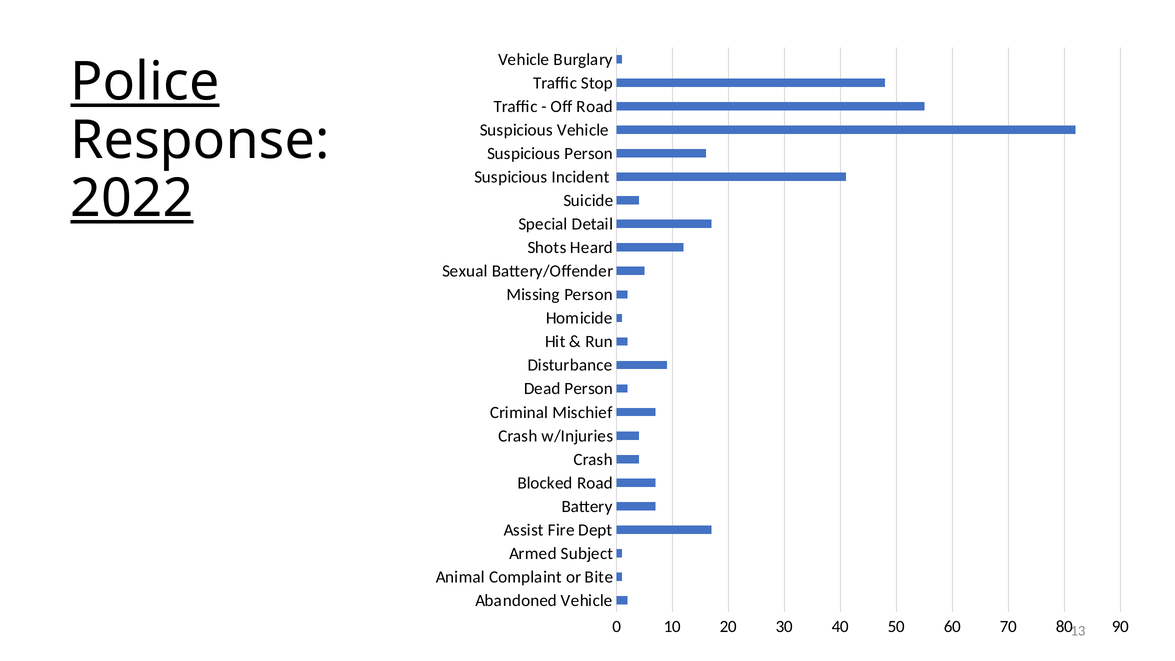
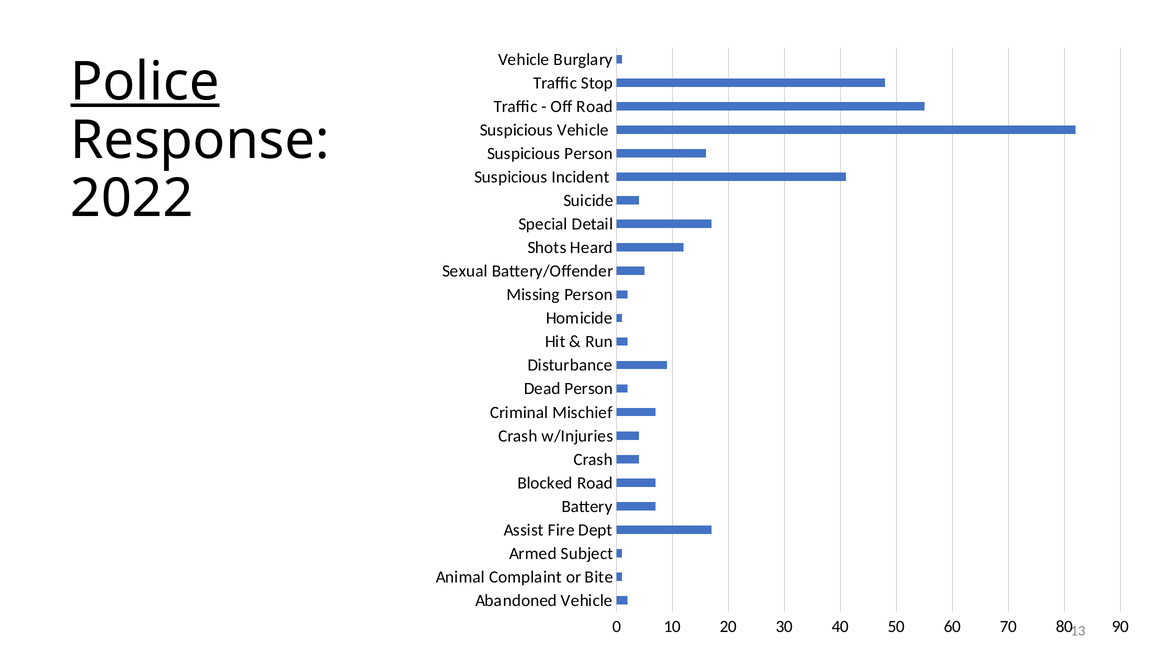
2022 underline: present -> none
